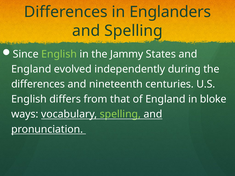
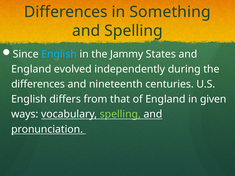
Englanders: Englanders -> Something
English at (59, 54) colour: light green -> light blue
bloke: bloke -> given
